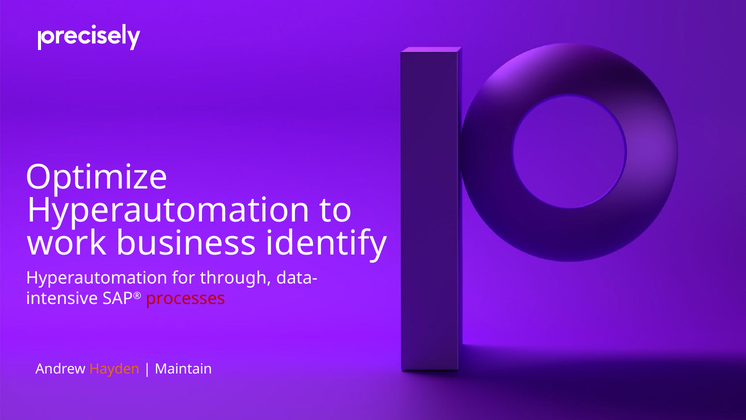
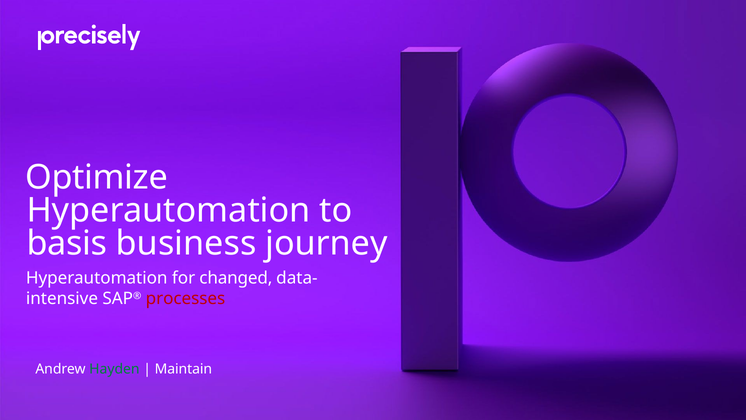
work: work -> basis
identify: identify -> journey
through: through -> changed
Hayden colour: orange -> green
